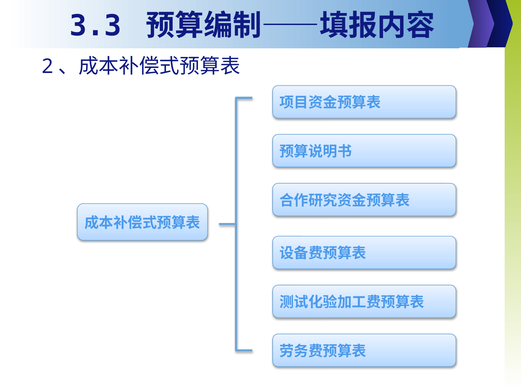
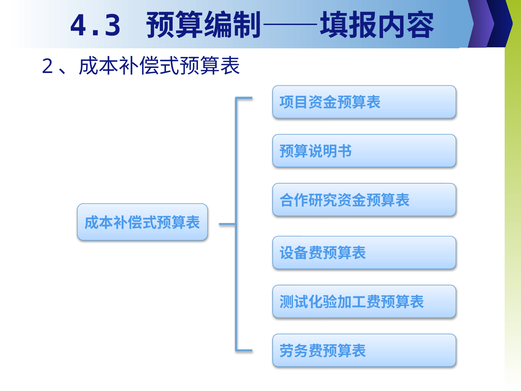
3.3: 3.3 -> 4.3
